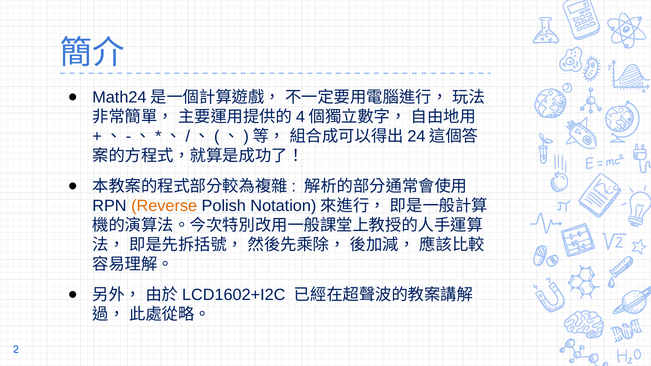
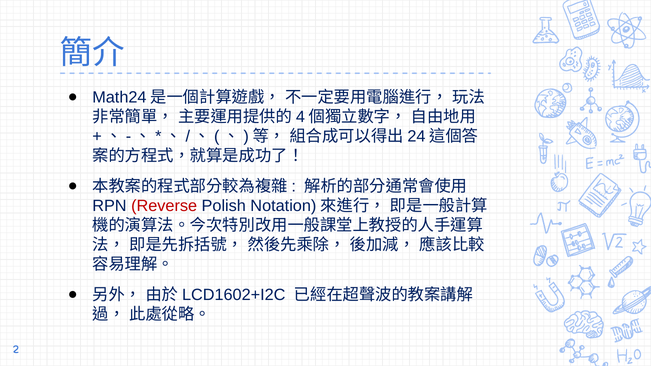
Reverse colour: orange -> red
